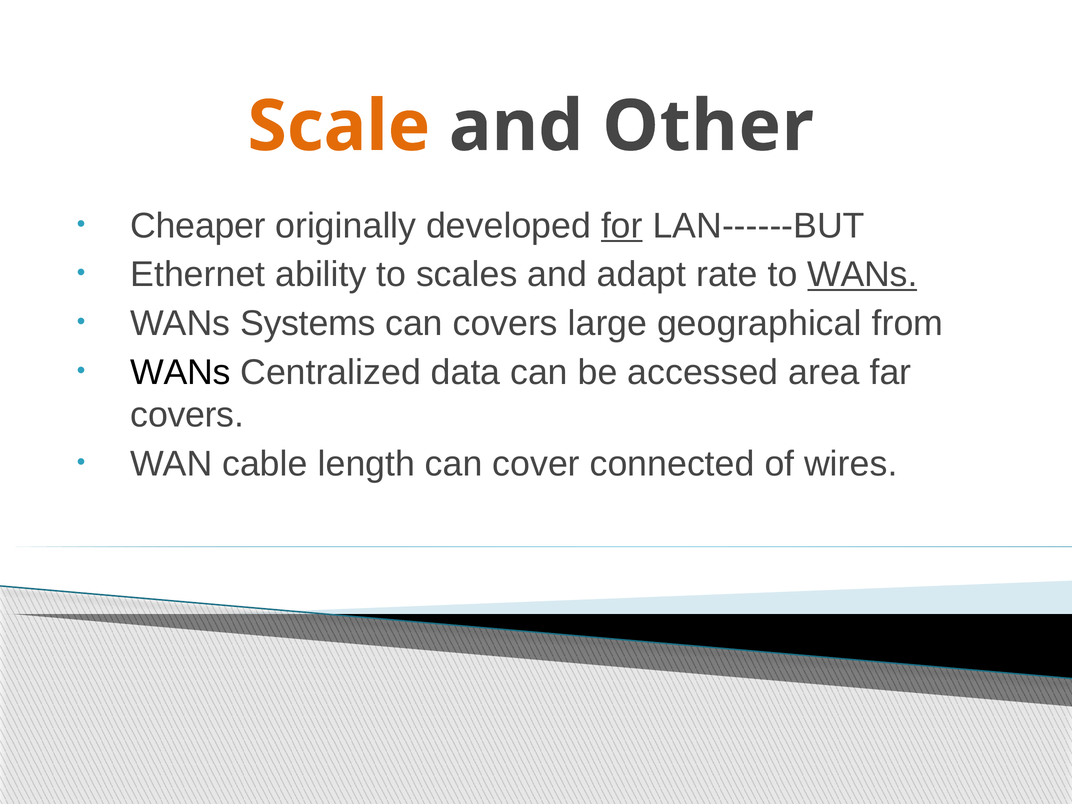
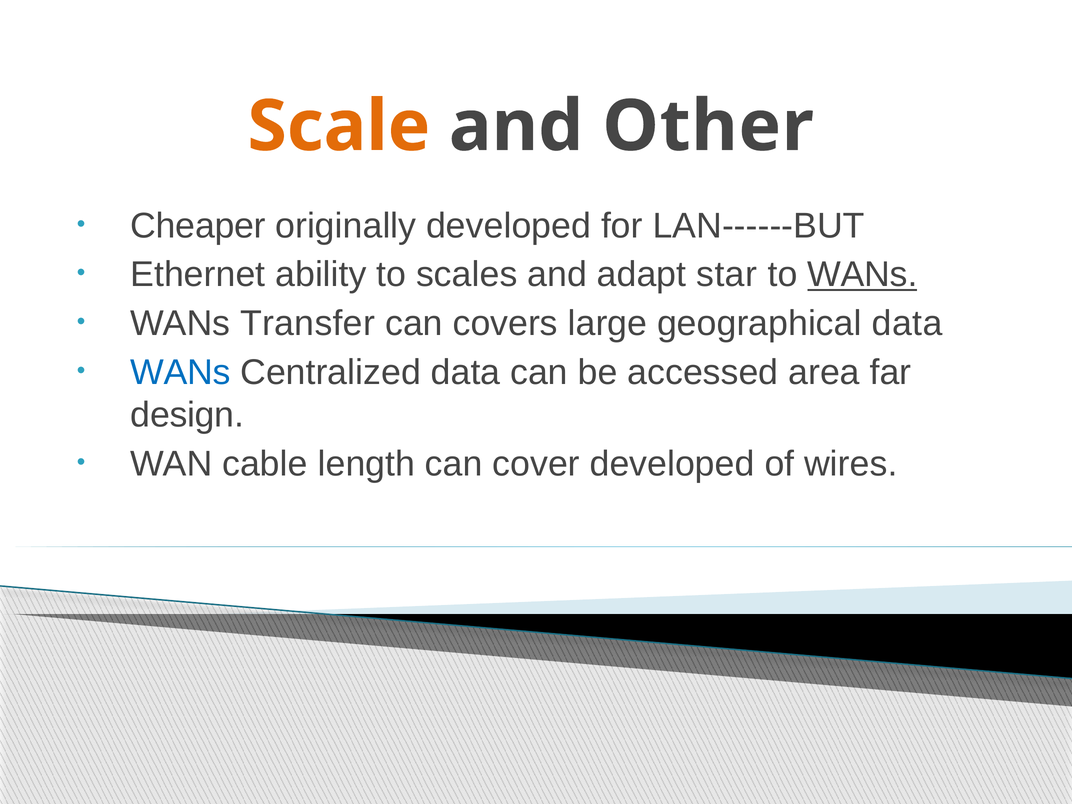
for underline: present -> none
rate: rate -> star
Systems: Systems -> Transfer
geographical from: from -> data
WANs at (181, 372) colour: black -> blue
covers at (187, 415): covers -> design
cover connected: connected -> developed
